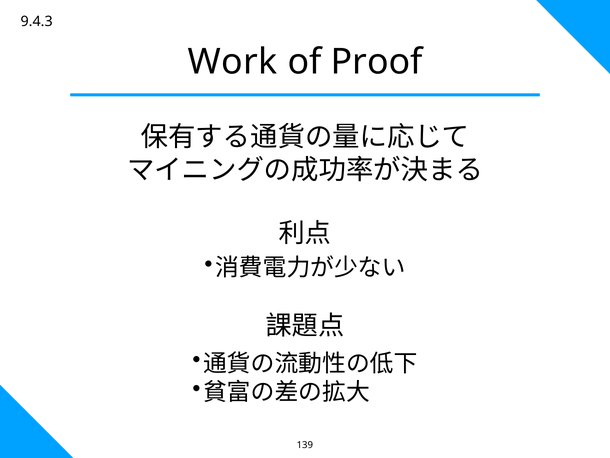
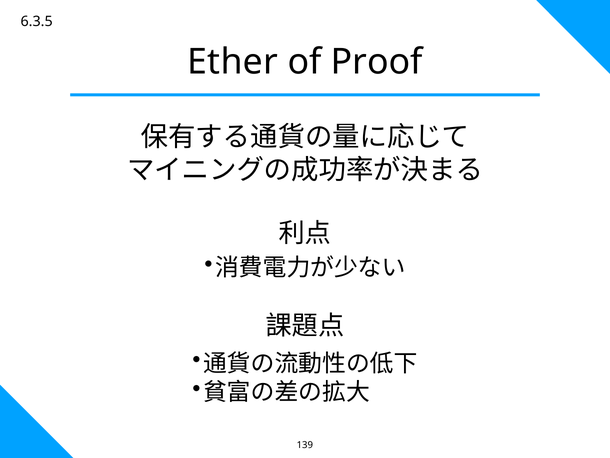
9.4.3: 9.4.3 -> 6.3.5
Work: Work -> Ether
